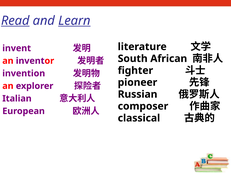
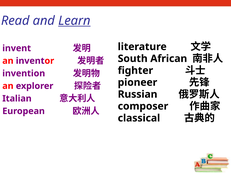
Read underline: present -> none
